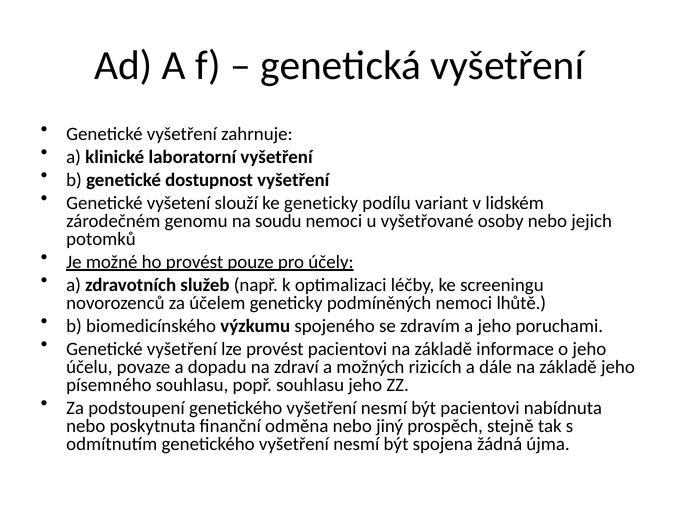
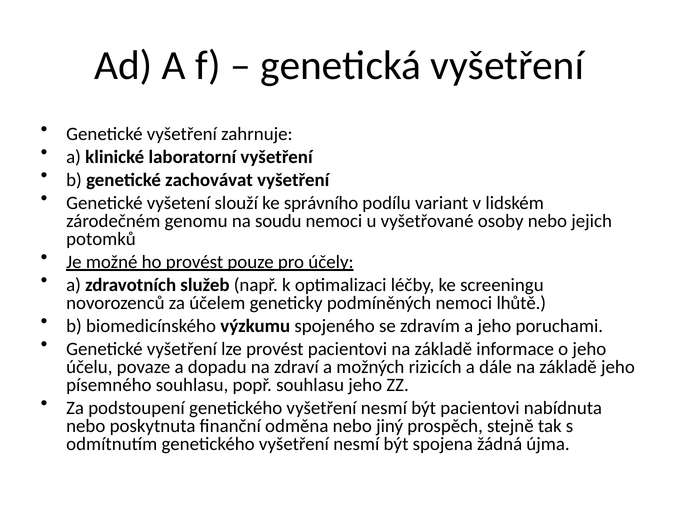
dostupnost: dostupnost -> zachovávat
ke geneticky: geneticky -> správního
